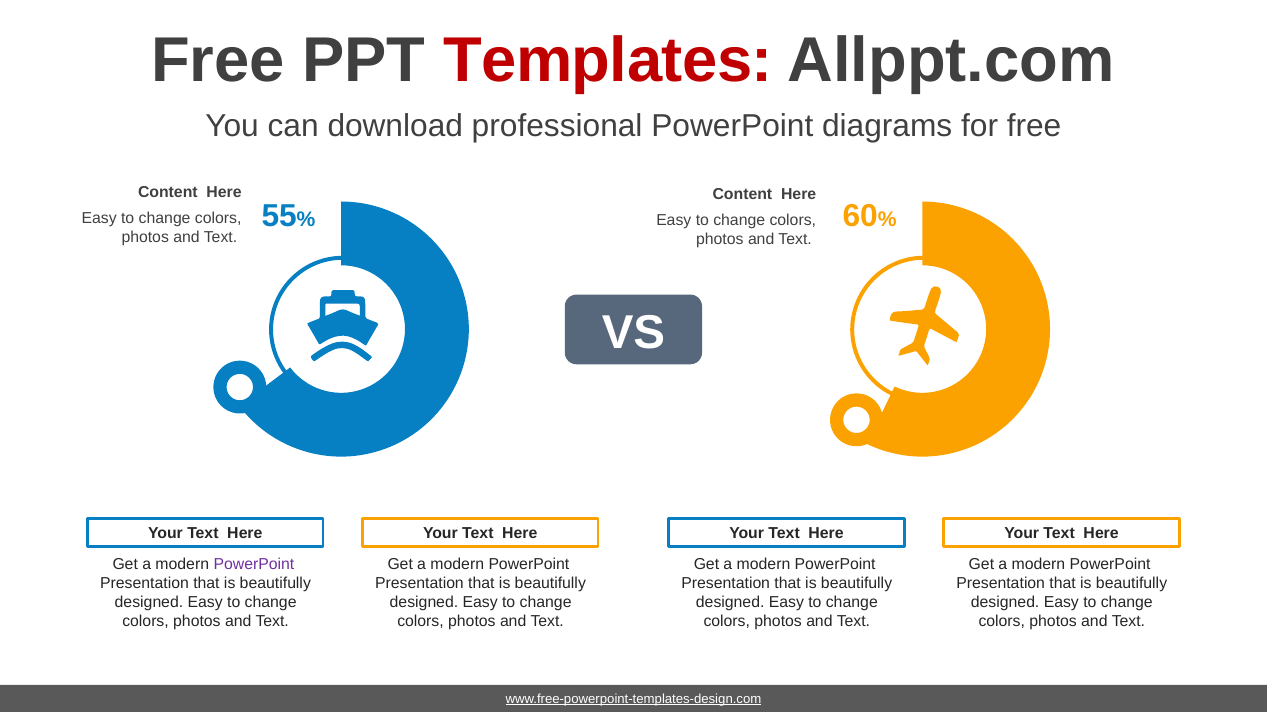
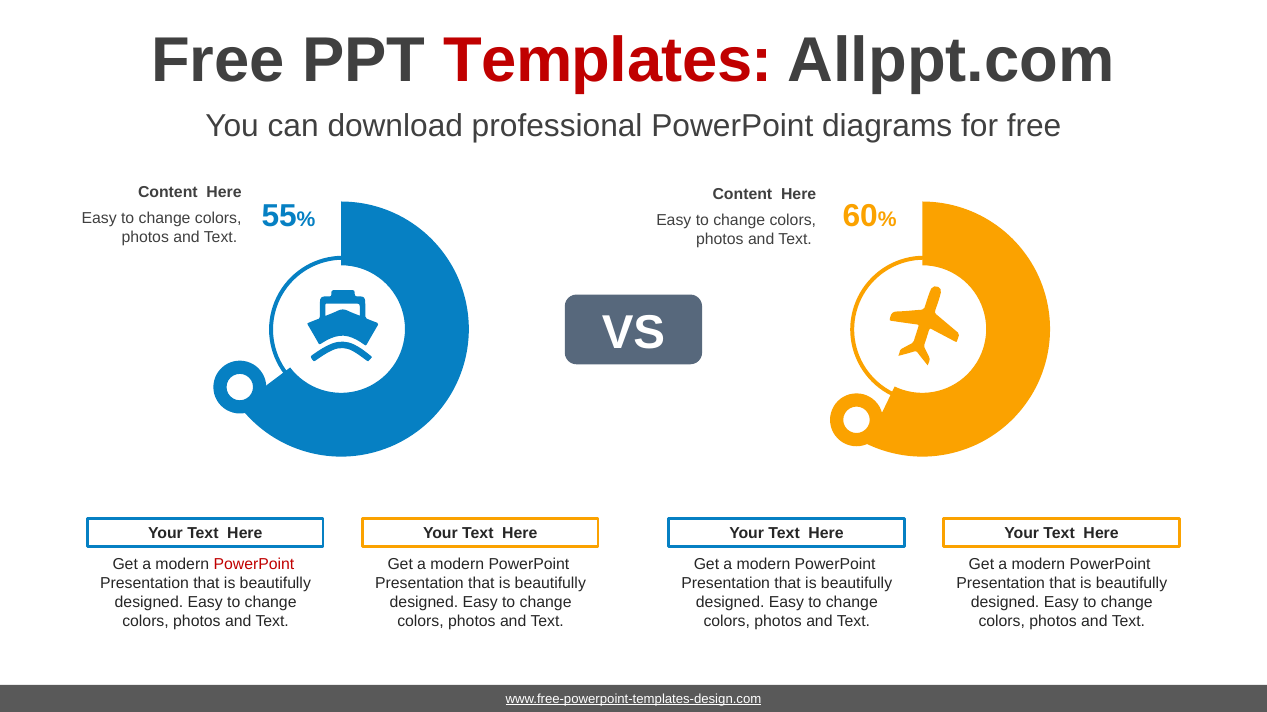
PowerPoint at (254, 565) colour: purple -> red
